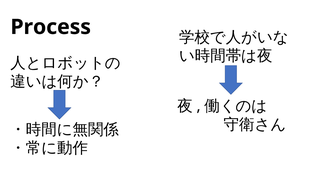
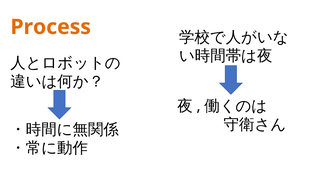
Process colour: black -> orange
